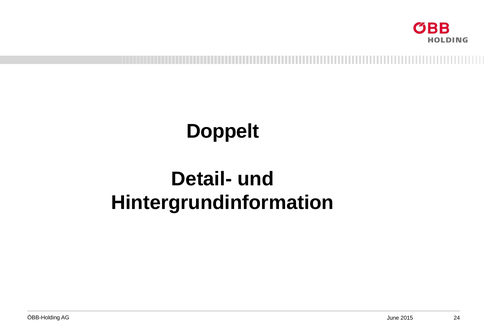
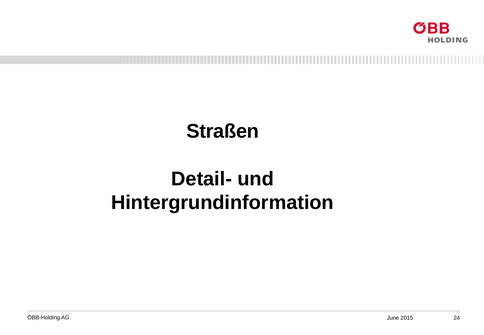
Doppelt: Doppelt -> Straßen
